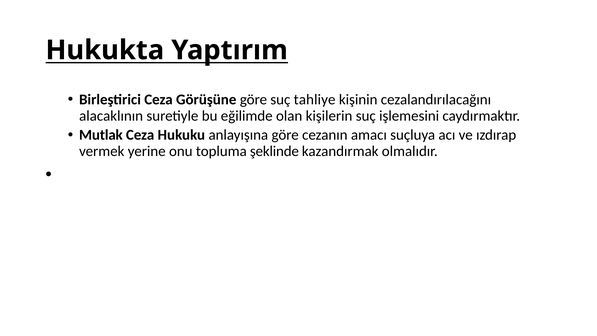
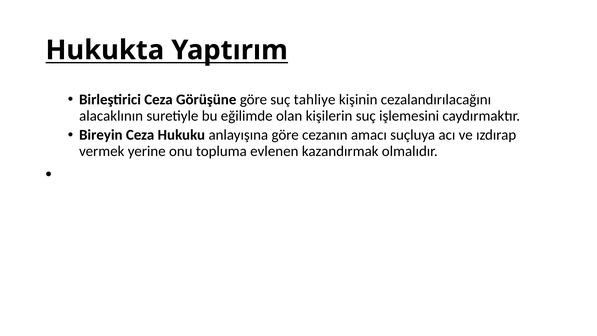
Mutlak: Mutlak -> Bireyin
şeklinde: şeklinde -> evlenen
